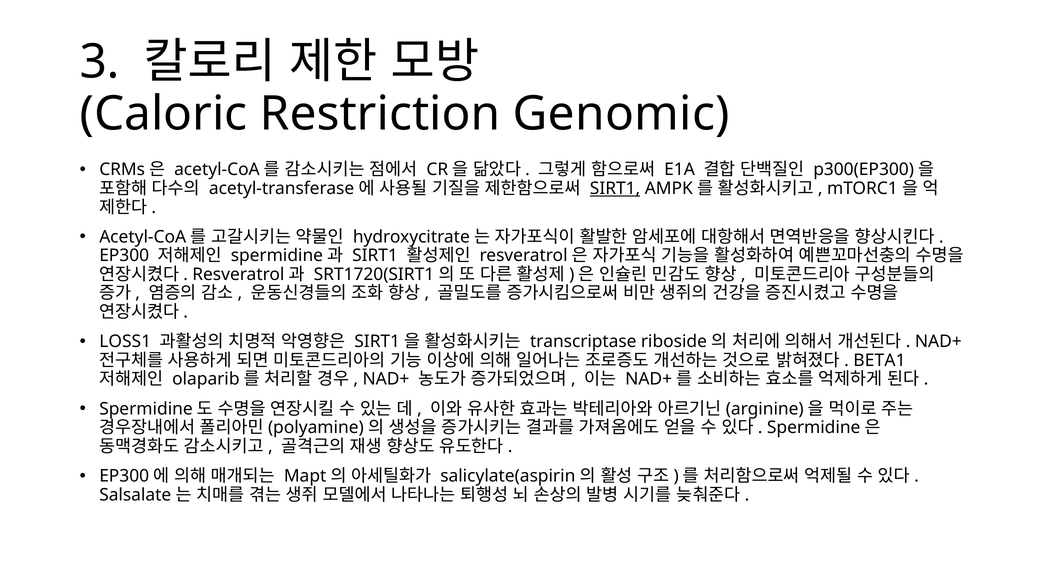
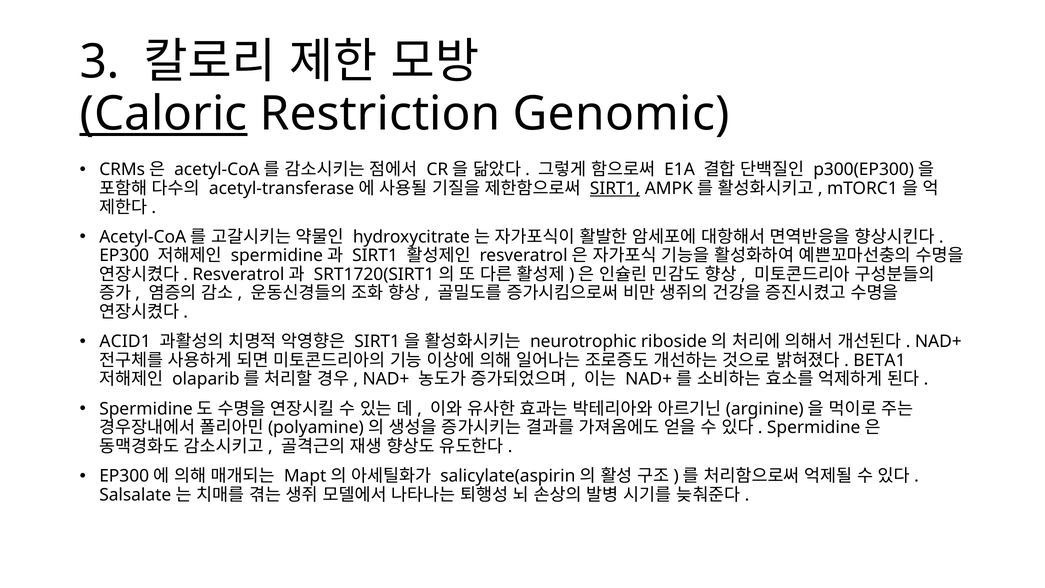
Caloric underline: none -> present
LOSS1: LOSS1 -> ACID1
transcriptase: transcriptase -> neurotrophic
